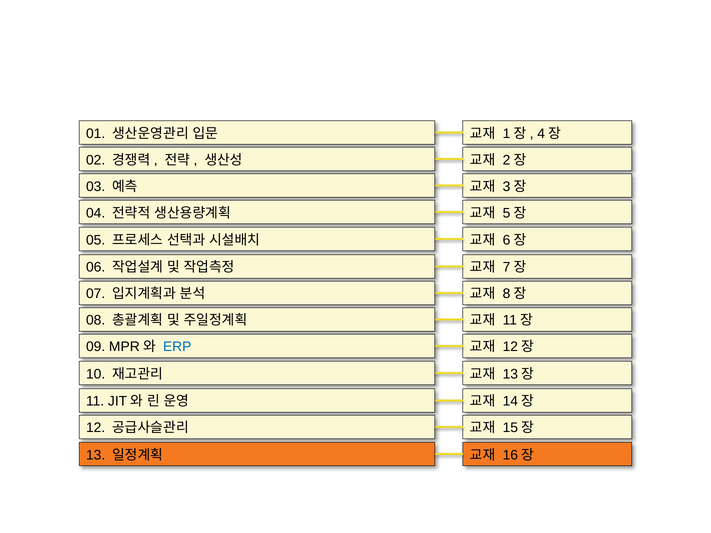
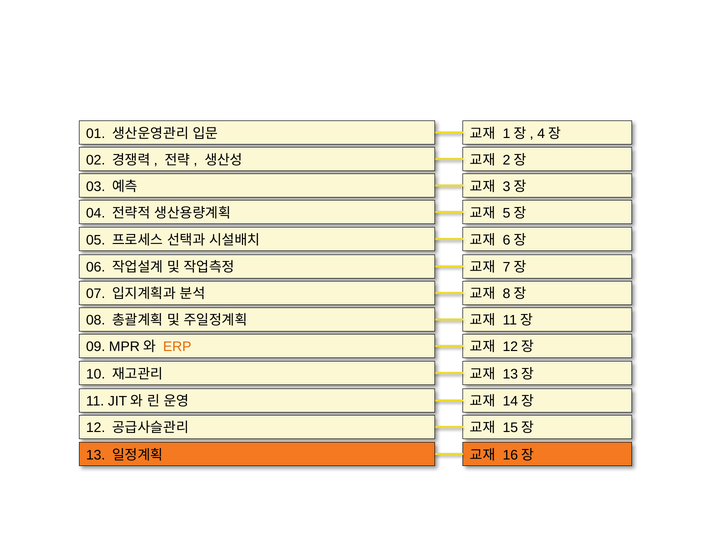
ERP colour: blue -> orange
